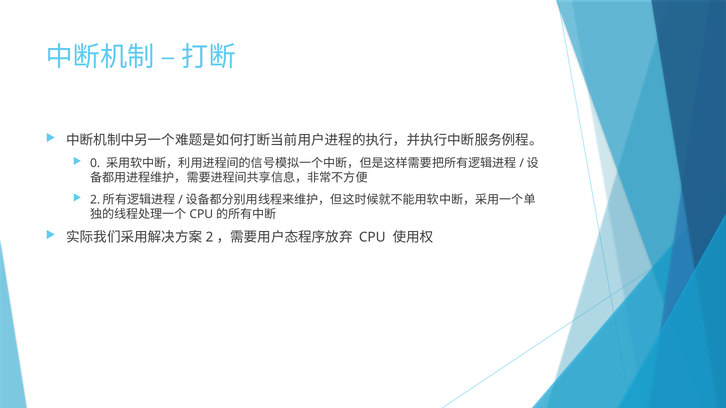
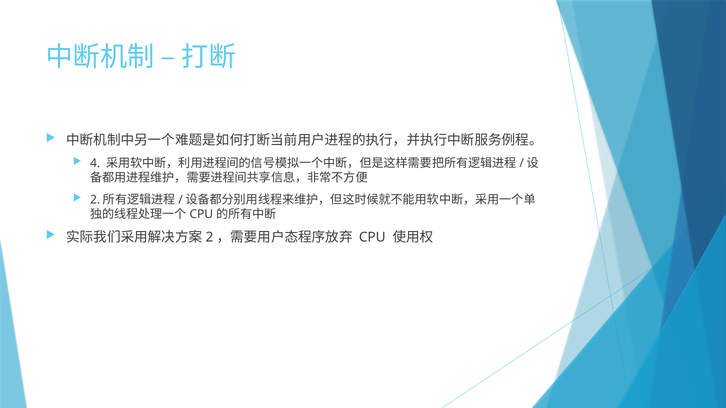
0: 0 -> 4
